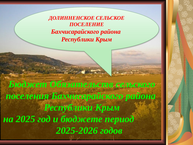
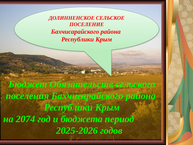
2025: 2025 -> 2074
бюджете: бюджете -> бюджета
